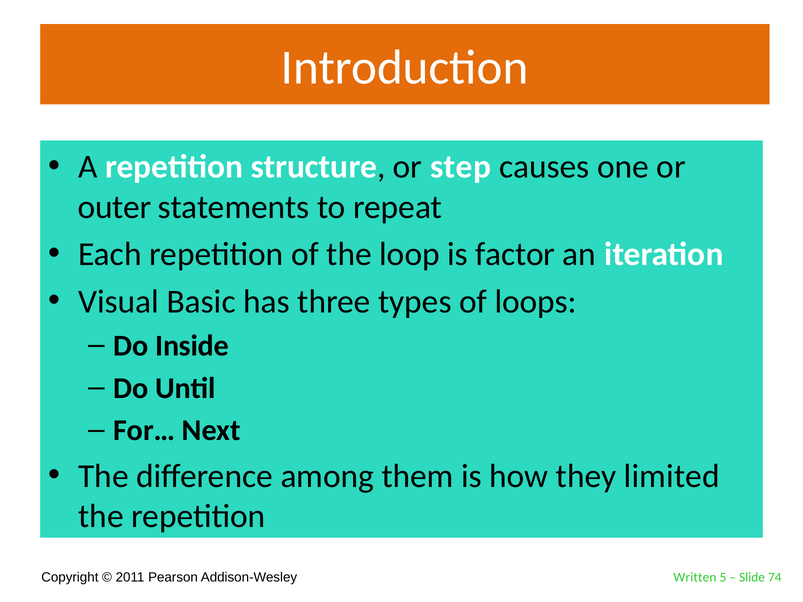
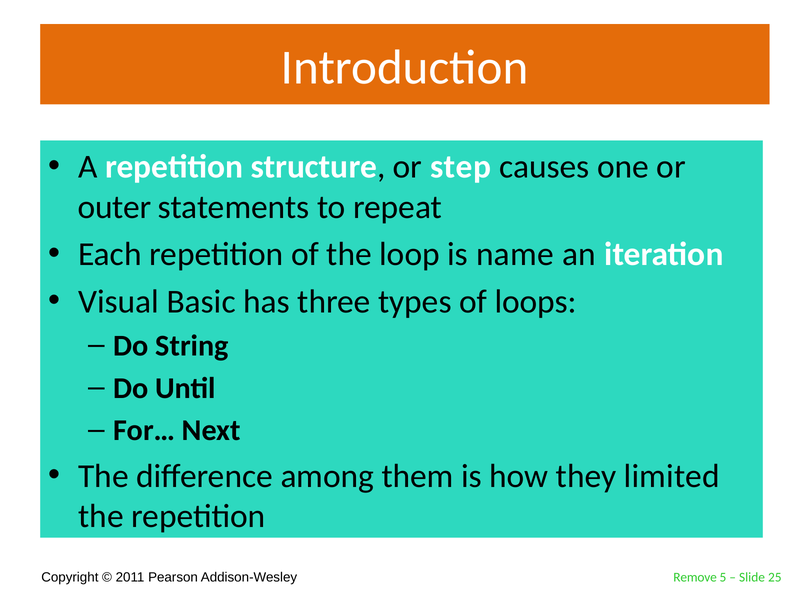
factor: factor -> name
Inside: Inside -> String
Written: Written -> Remove
74: 74 -> 25
